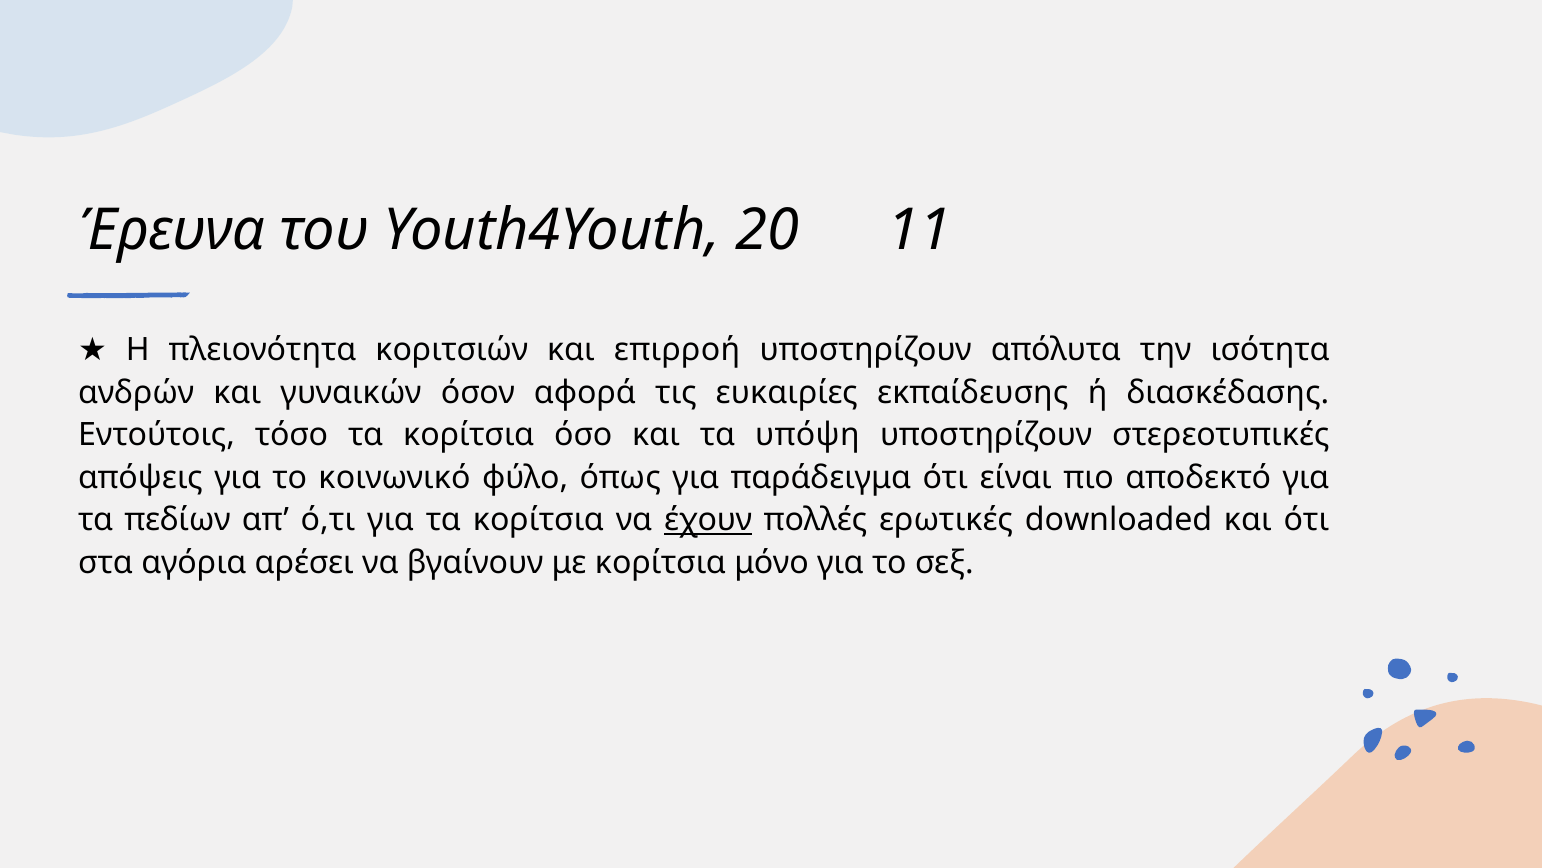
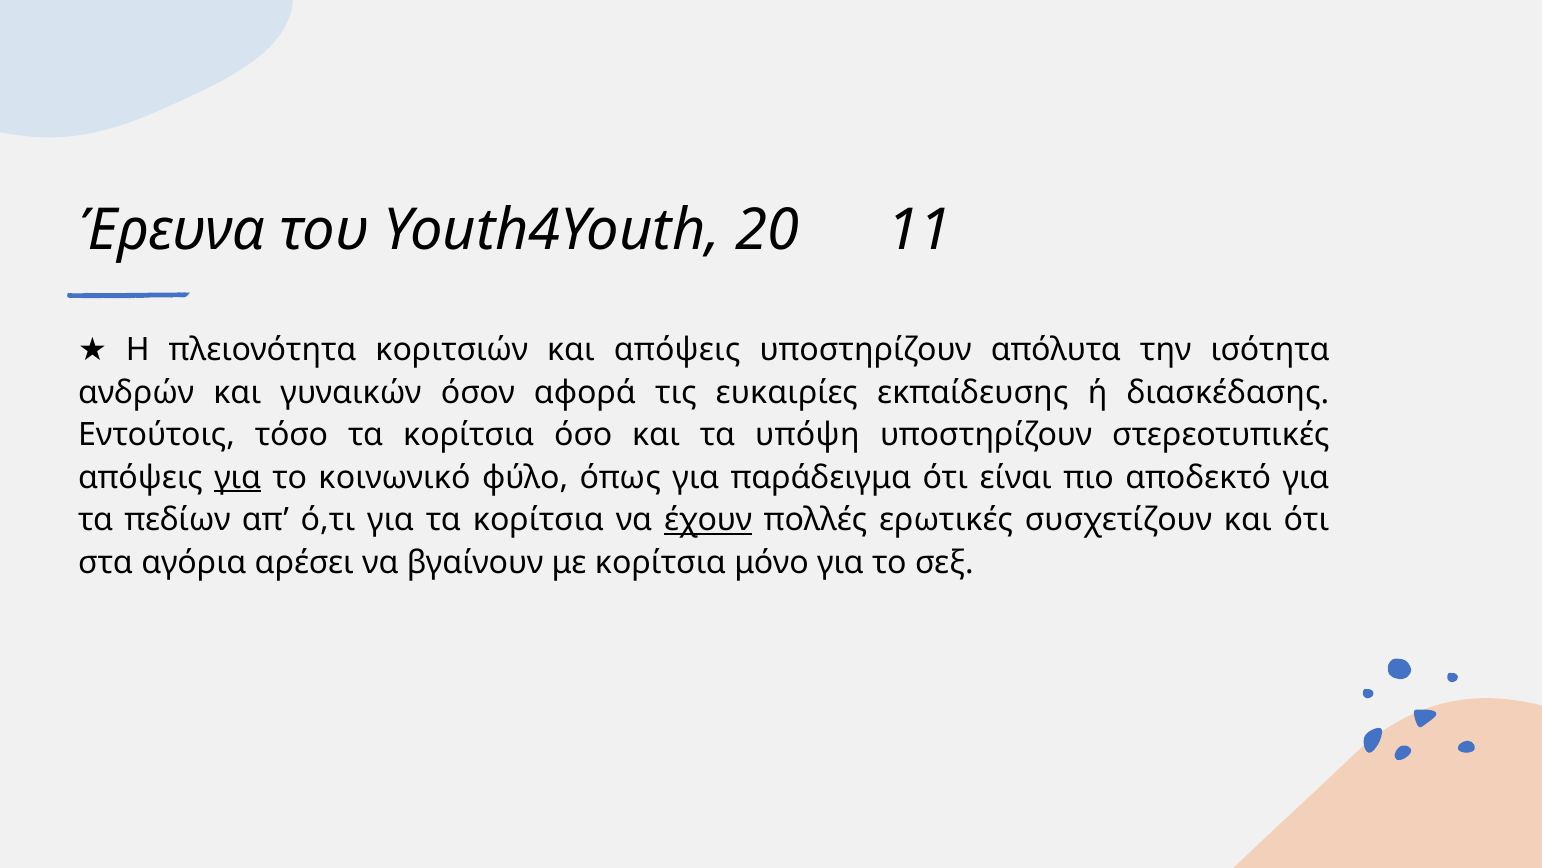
και επιρροή: επιρροή -> απόψεις
για at (238, 477) underline: none -> present
downloaded: downloaded -> συσχετίζουν
